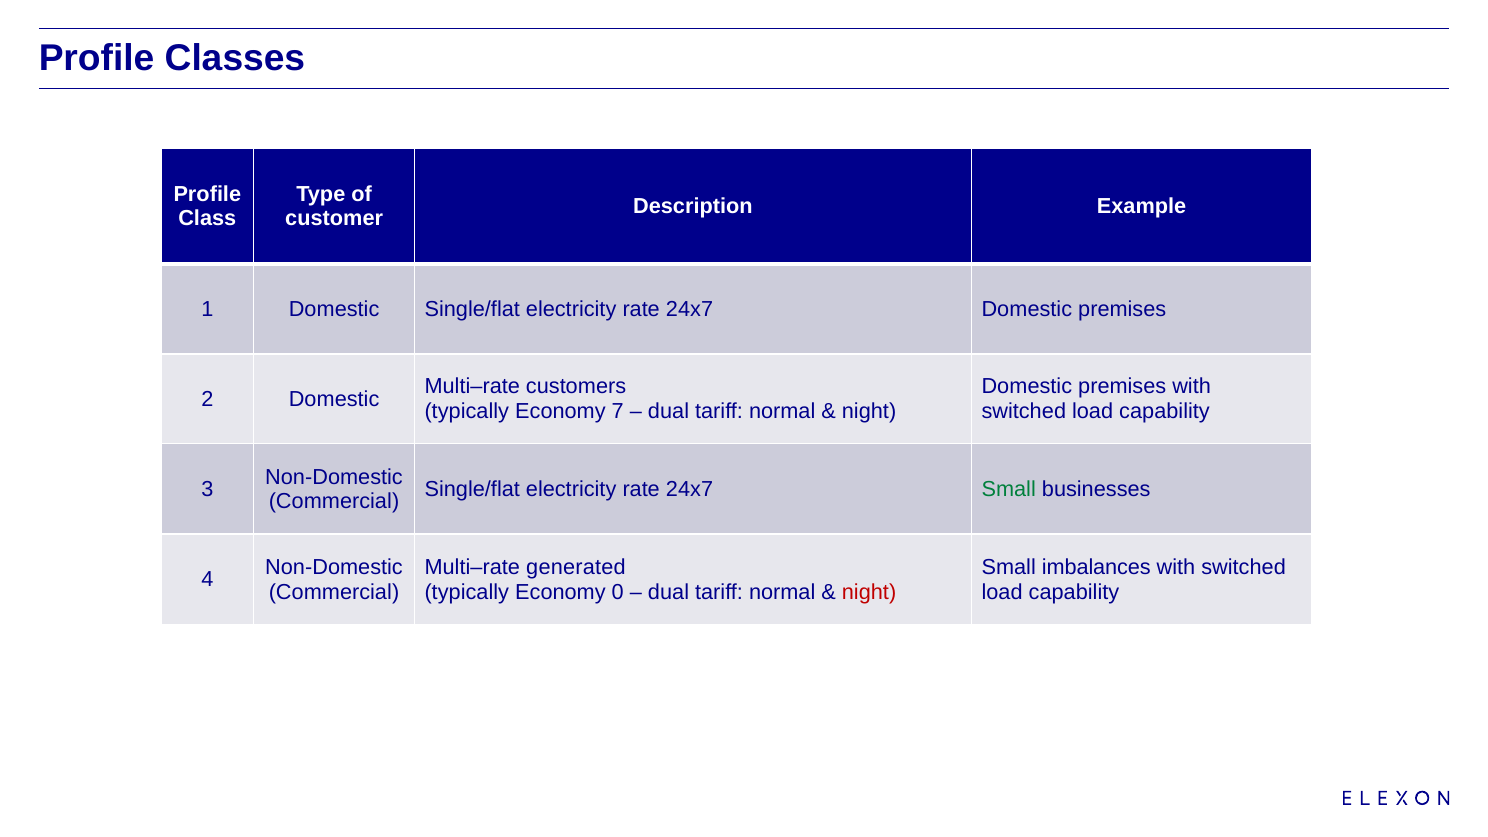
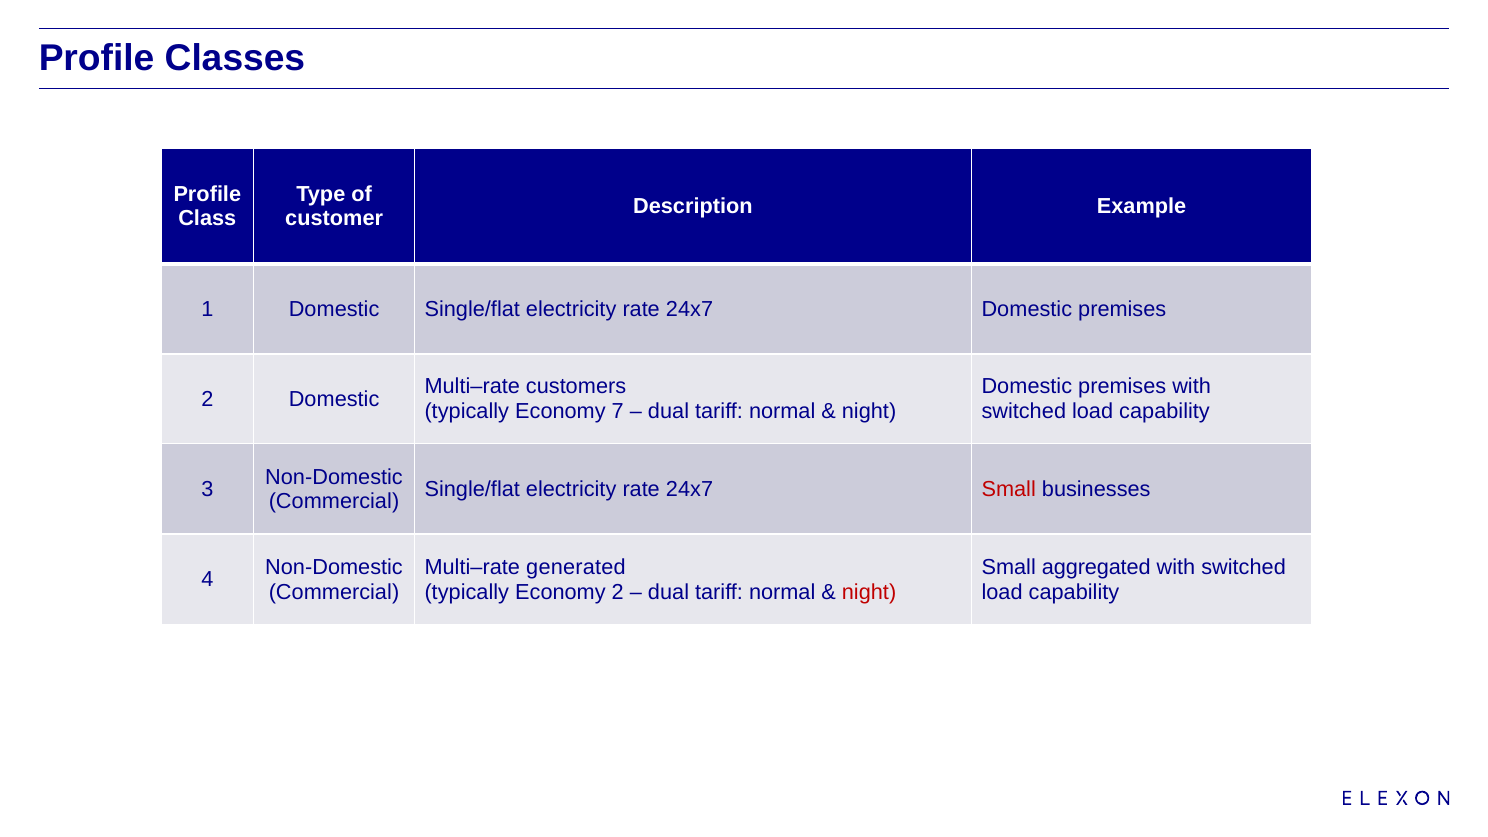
Small at (1009, 489) colour: green -> red
imbalances: imbalances -> aggregated
Economy 0: 0 -> 2
